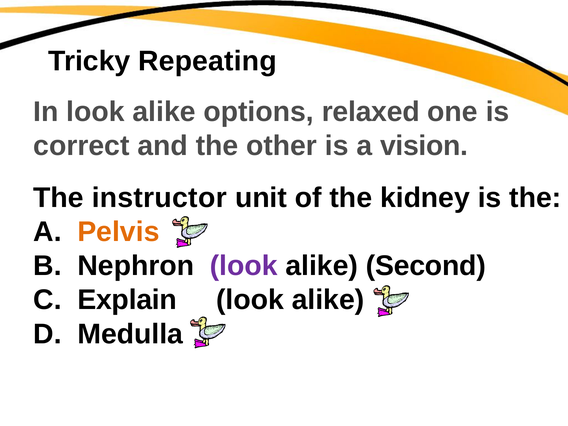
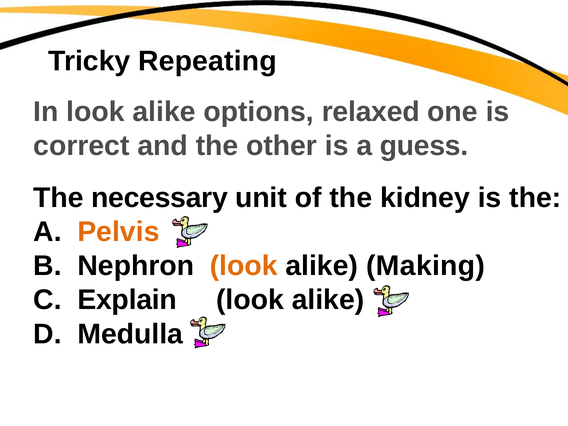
vision: vision -> guess
instructor: instructor -> necessary
look at (244, 266) colour: purple -> orange
Second: Second -> Making
